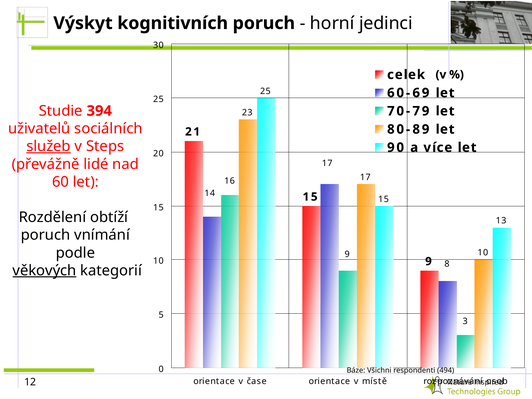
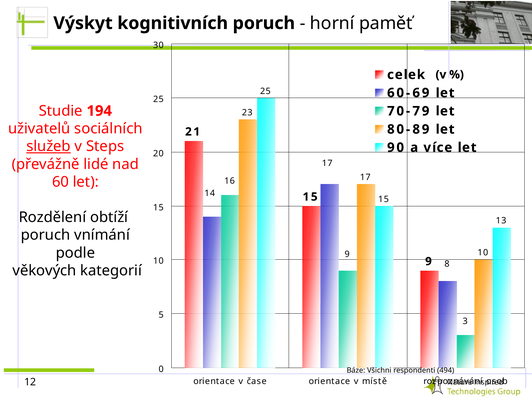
jedinci: jedinci -> paměť
394: 394 -> 194
věkových underline: present -> none
